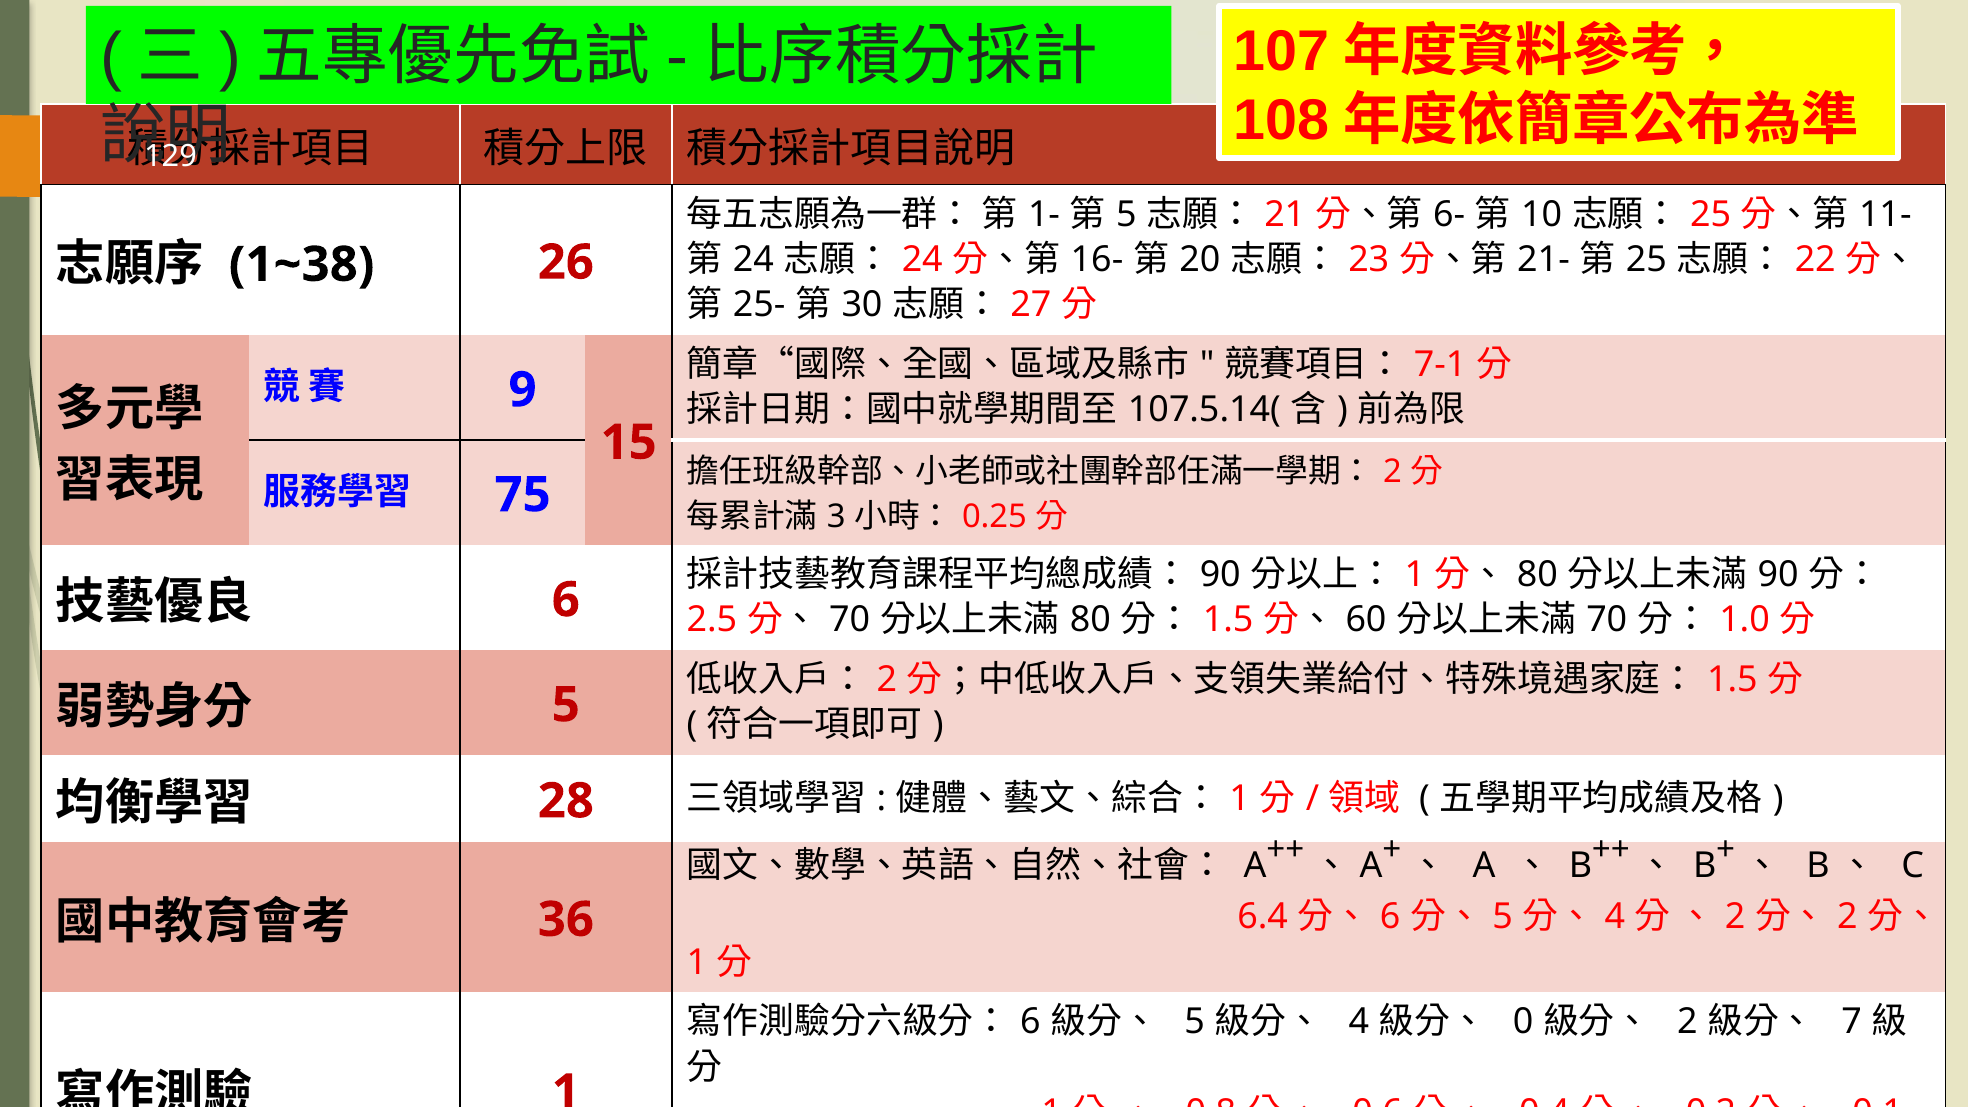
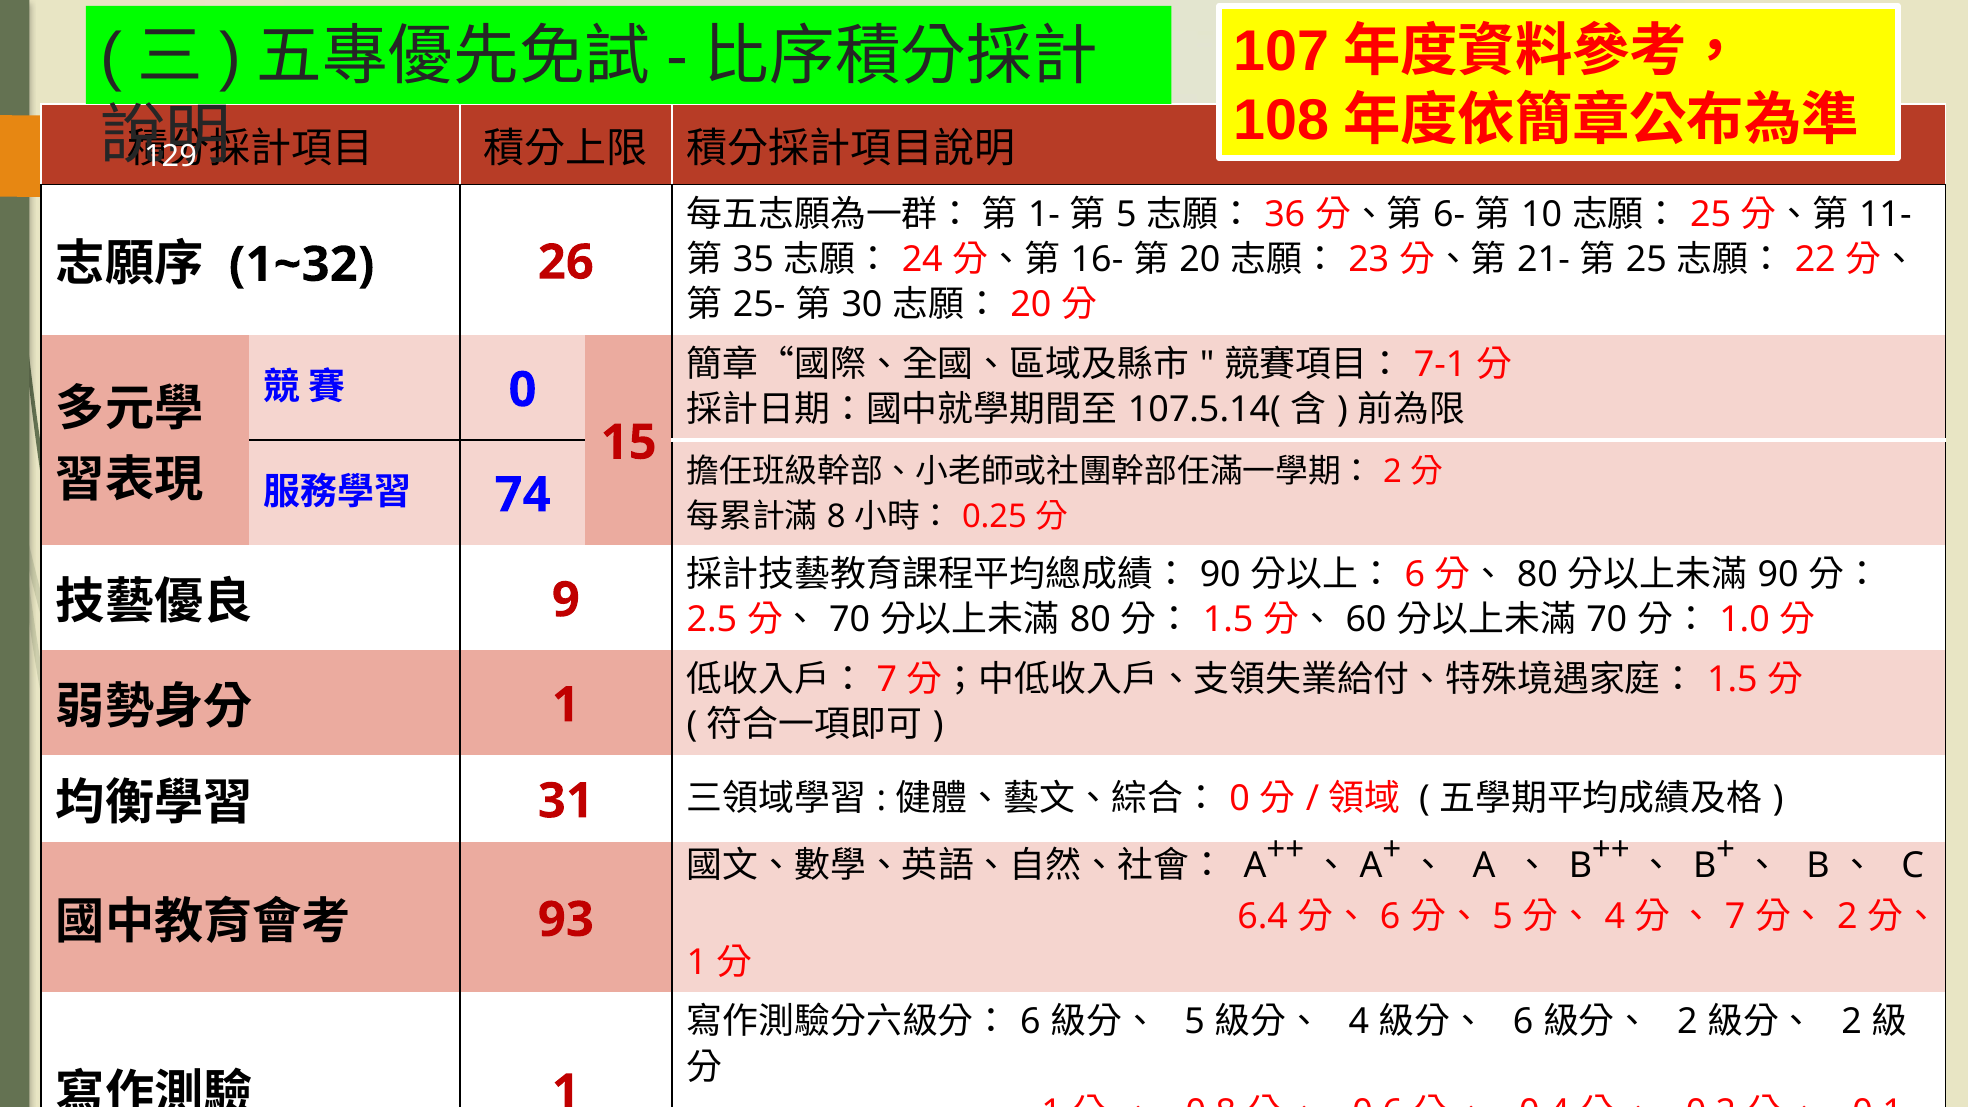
21: 21 -> 36
1~38: 1~38 -> 1~32
24 at (753, 260): 24 -> 35
27 at (1031, 305): 27 -> 20
9 at (523, 390): 9 -> 0
75: 75 -> 74
3: 3 -> 8
1 at (1415, 575): 1 -> 6
6 at (566, 600): 6 -> 9
2 at (887, 680): 2 -> 7
5 at (566, 705): 5 -> 1
28: 28 -> 31
1 at (1240, 798): 1 -> 0
36: 36 -> 93
2 at (1735, 917): 2 -> 7
0 at (1523, 1022): 0 -> 6
7 at (1852, 1022): 7 -> 2
